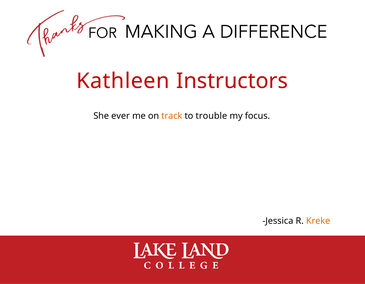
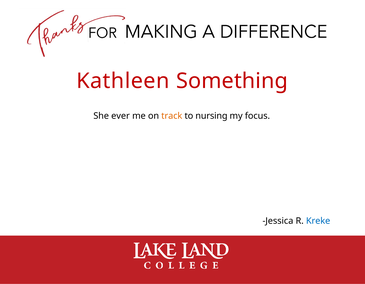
Instructors: Instructors -> Something
trouble: trouble -> nursing
Kreke colour: orange -> blue
